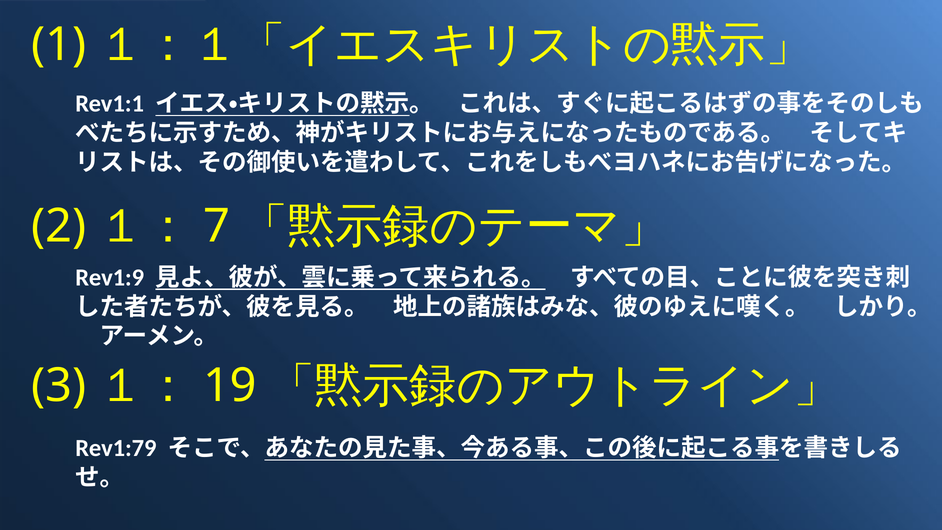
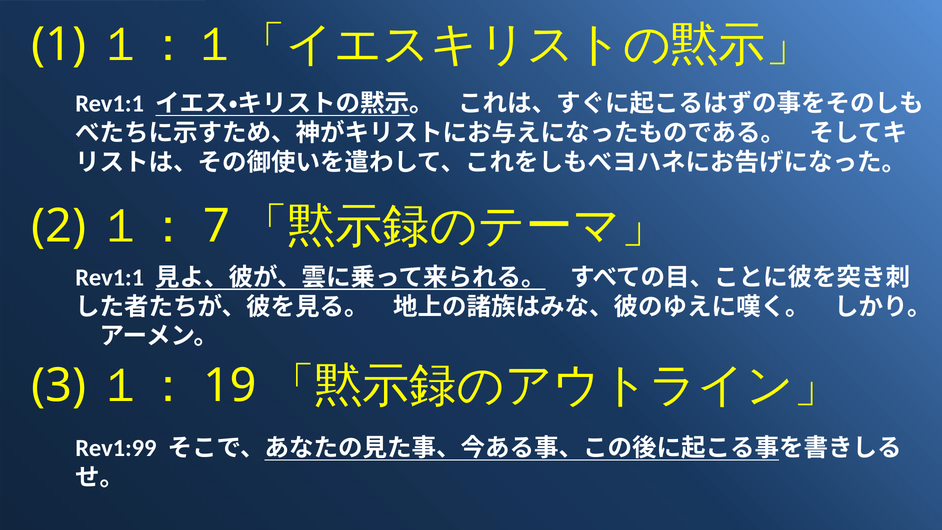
Rev1:9 at (110, 277): Rev1:9 -> Rev1:1
Rev1:79: Rev1:79 -> Rev1:99
